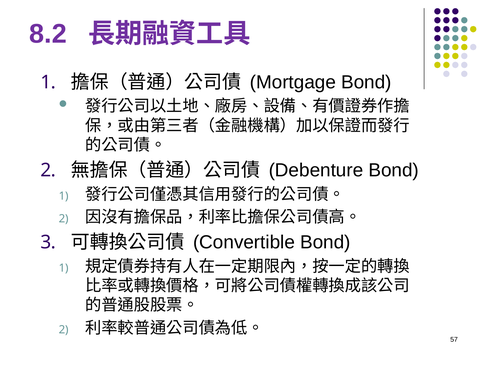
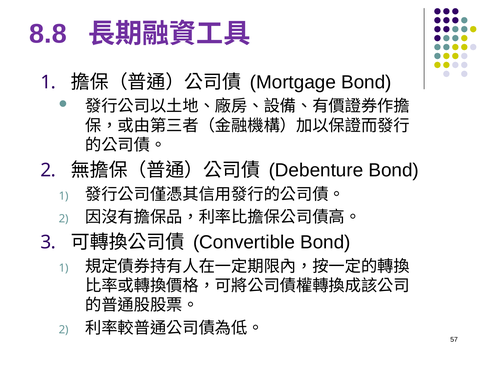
8.2: 8.2 -> 8.8
